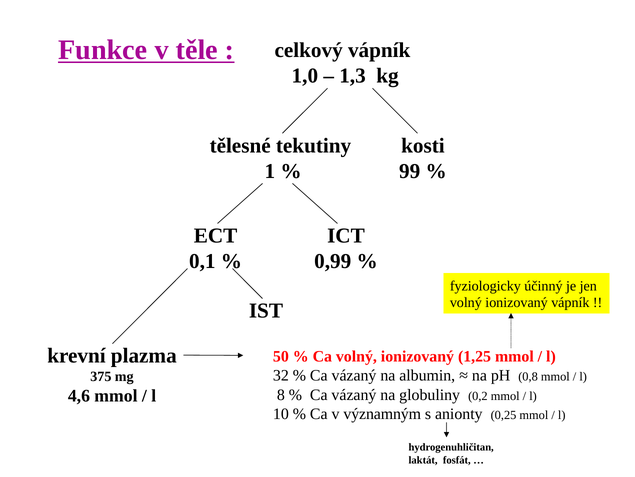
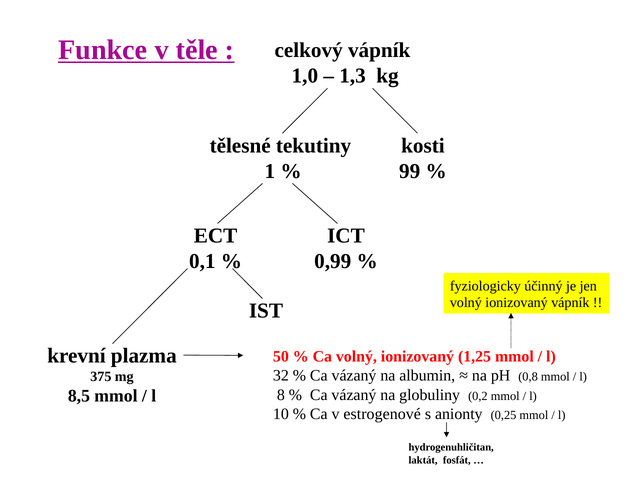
4,6: 4,6 -> 8,5
významným: významným -> estrogenové
